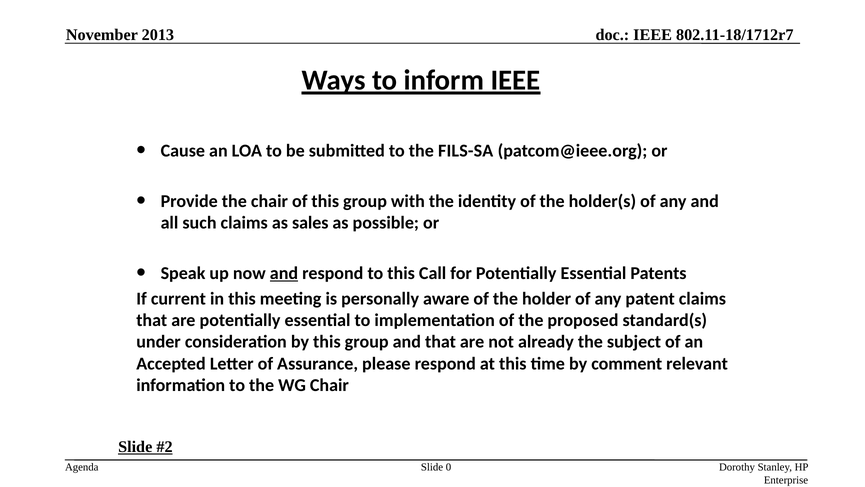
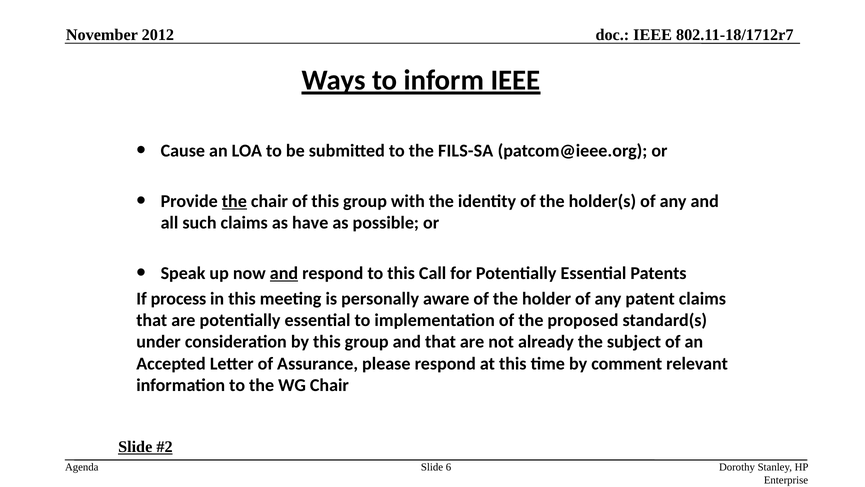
2013: 2013 -> 2012
the at (234, 201) underline: none -> present
sales: sales -> have
current: current -> process
0: 0 -> 6
